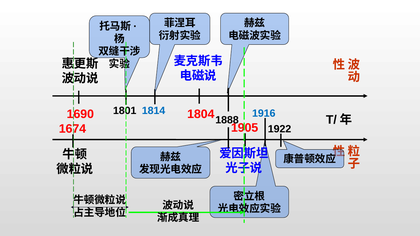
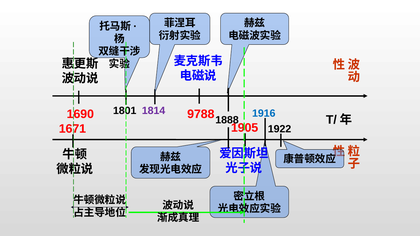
1814 colour: blue -> purple
1804: 1804 -> 9788
1674: 1674 -> 1671
